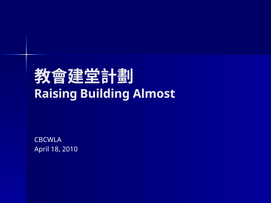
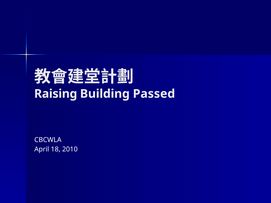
Almost: Almost -> Passed
